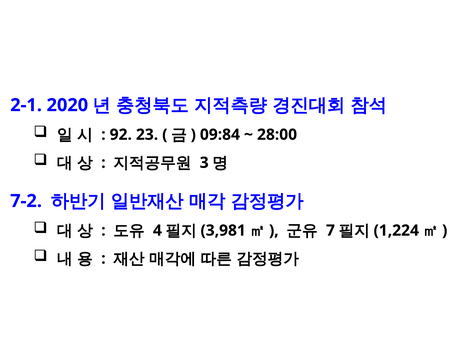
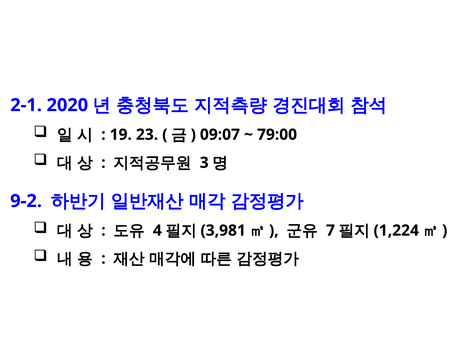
92: 92 -> 19
09:84: 09:84 -> 09:07
28:00: 28:00 -> 79:00
7-2: 7-2 -> 9-2
